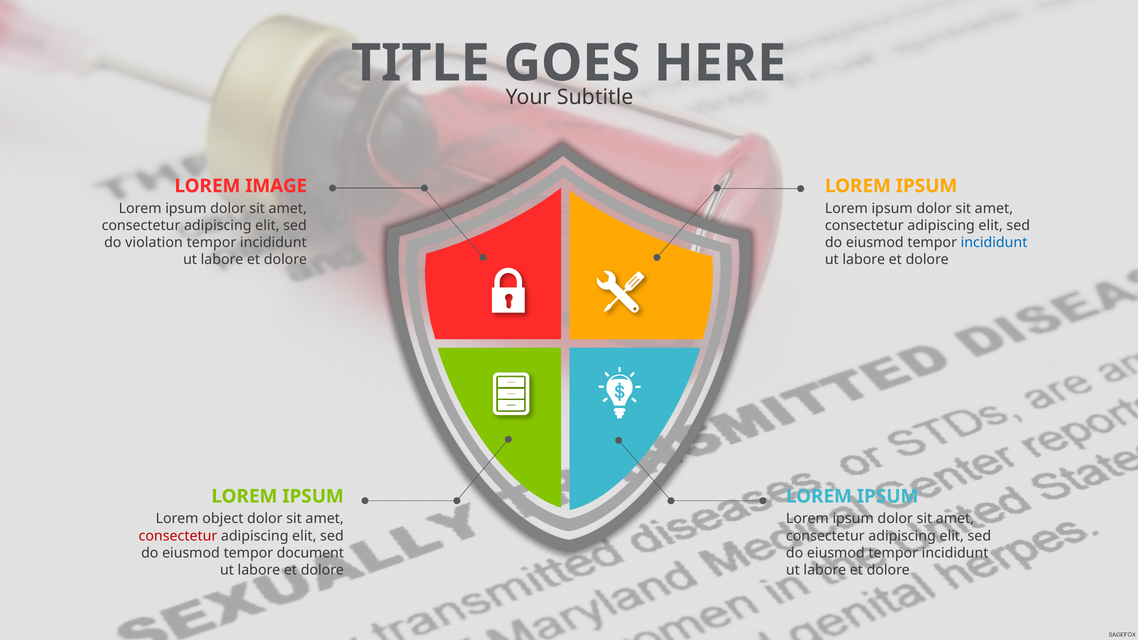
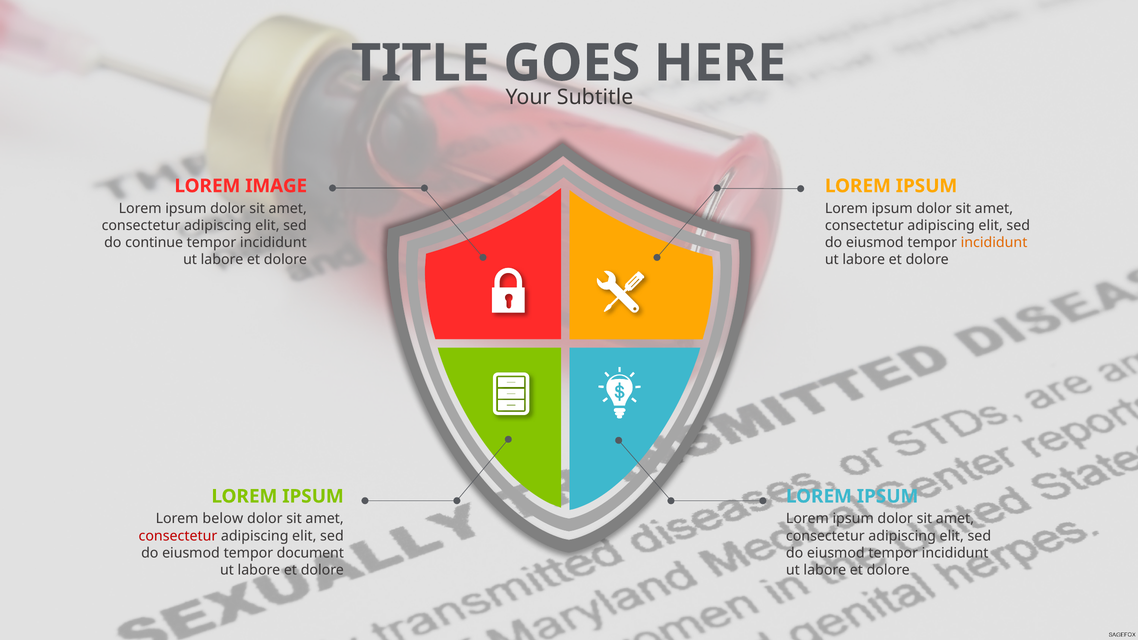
violation: violation -> continue
incididunt at (994, 243) colour: blue -> orange
object: object -> below
